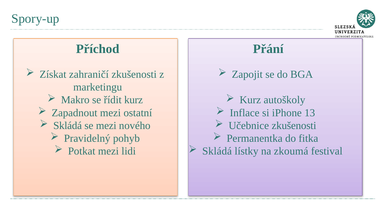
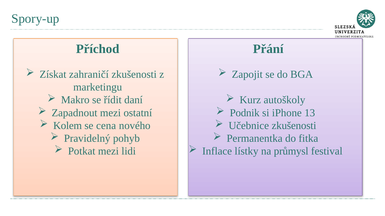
řídit kurz: kurz -> daní
Inflace: Inflace -> Podnik
Skládá at (68, 126): Skládá -> Kolem
se mezi: mezi -> cena
Skládá at (217, 152): Skládá -> Inflace
zkoumá: zkoumá -> průmysl
